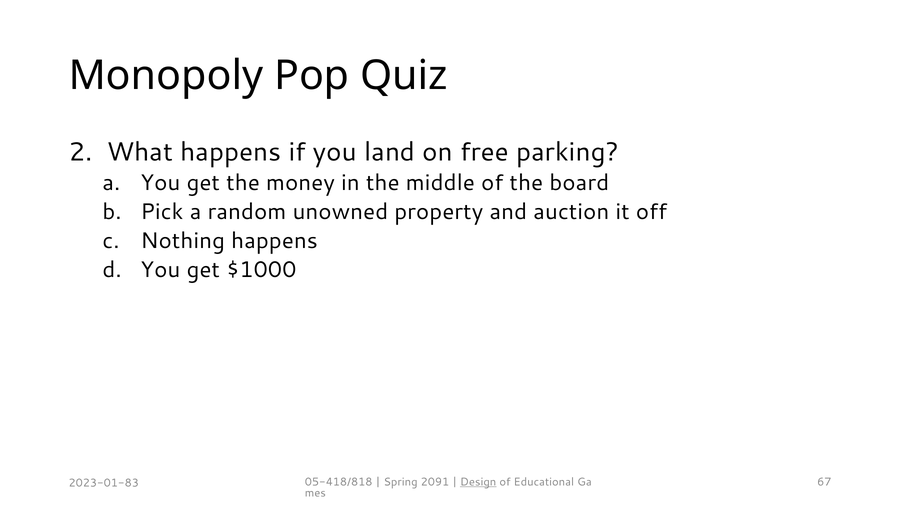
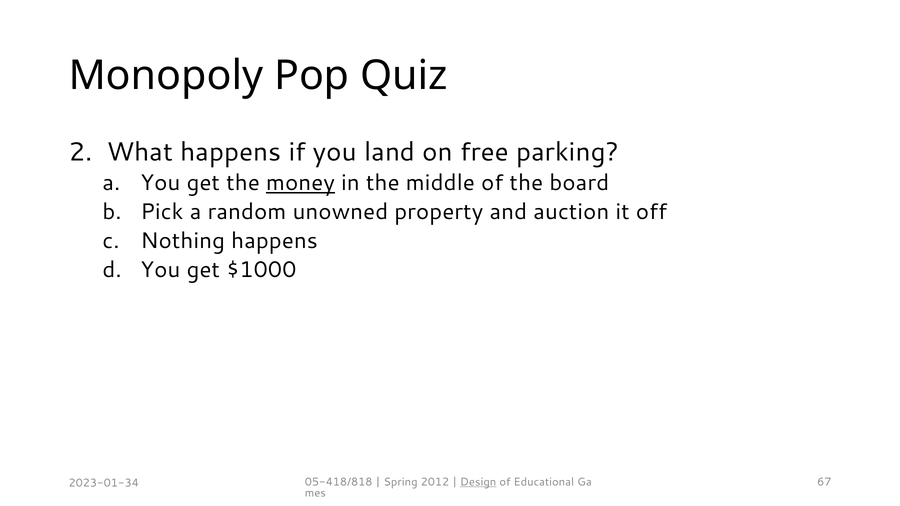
money underline: none -> present
2091: 2091 -> 2012
2023-01-83: 2023-01-83 -> 2023-01-34
